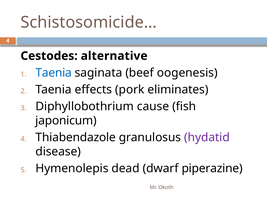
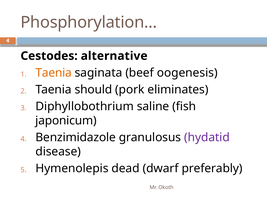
Schistosomicide…: Schistosomicide… -> Phosphorylation…
Taenia at (54, 73) colour: blue -> orange
effects: effects -> should
cause: cause -> saline
Thiabendazole: Thiabendazole -> Benzimidazole
piperazine: piperazine -> preferably
